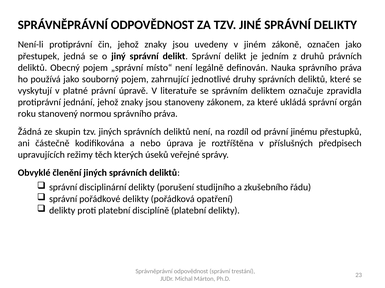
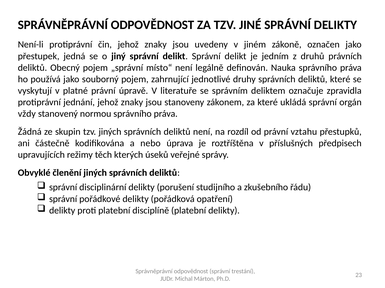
roku: roku -> vždy
jinému: jinému -> vztahu
